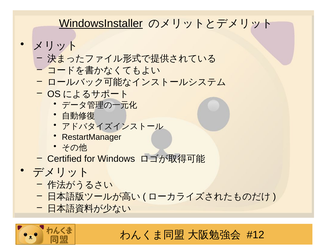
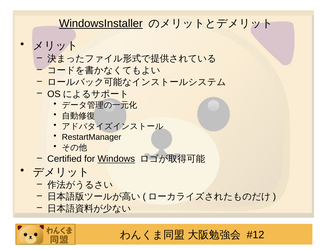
Windows underline: none -> present
